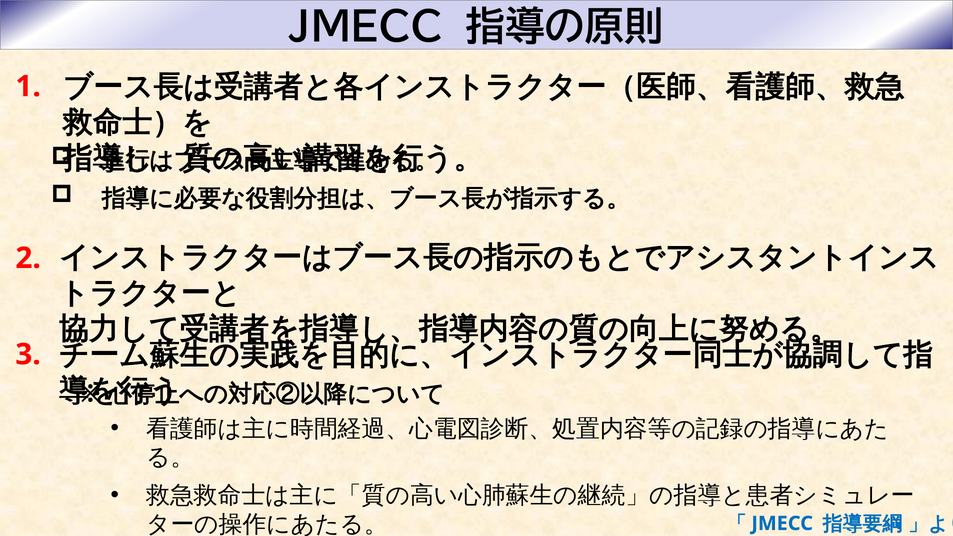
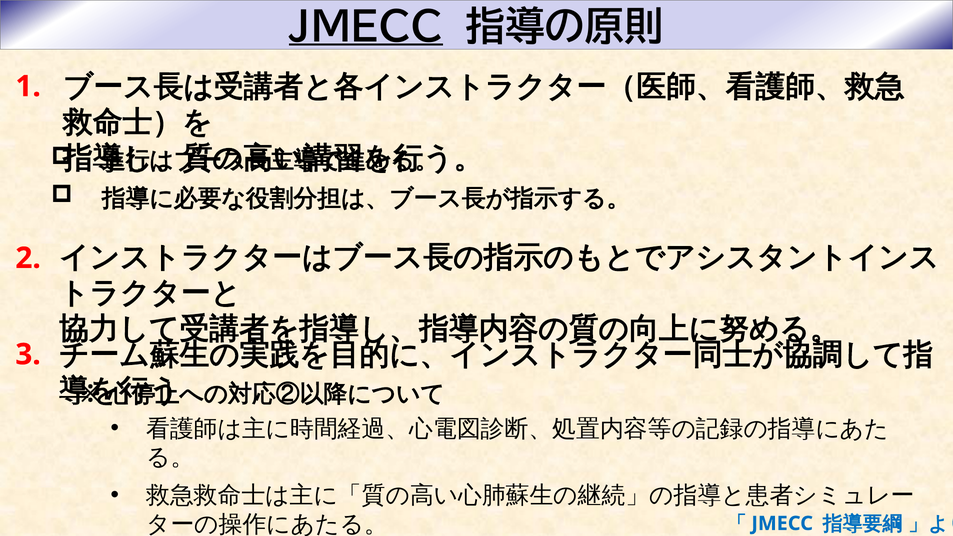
JMECC at (366, 27) underline: none -> present
